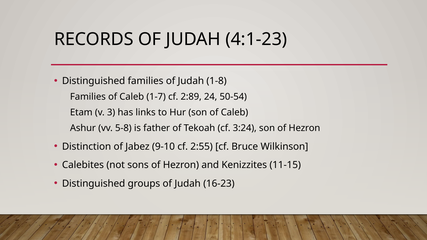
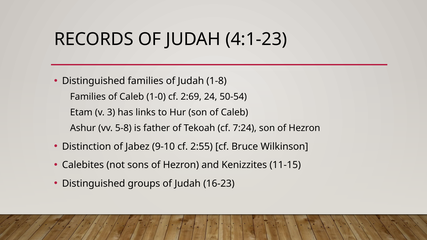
1-7: 1-7 -> 1-0
2:89: 2:89 -> 2:69
3:24: 3:24 -> 7:24
